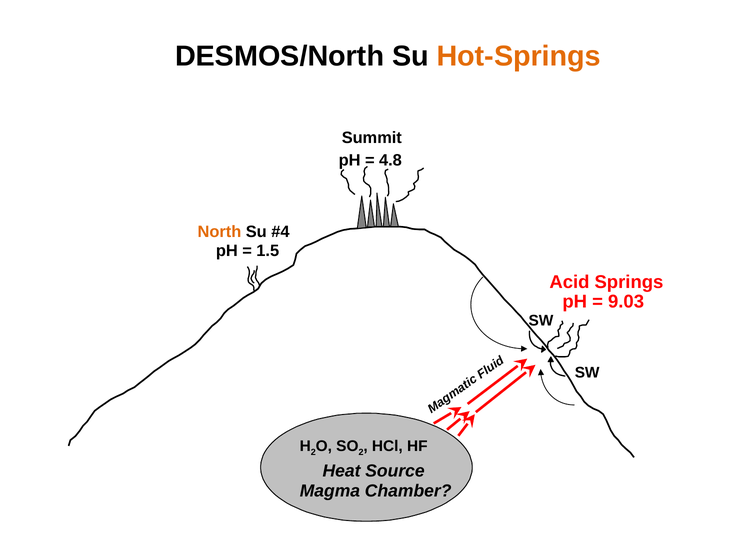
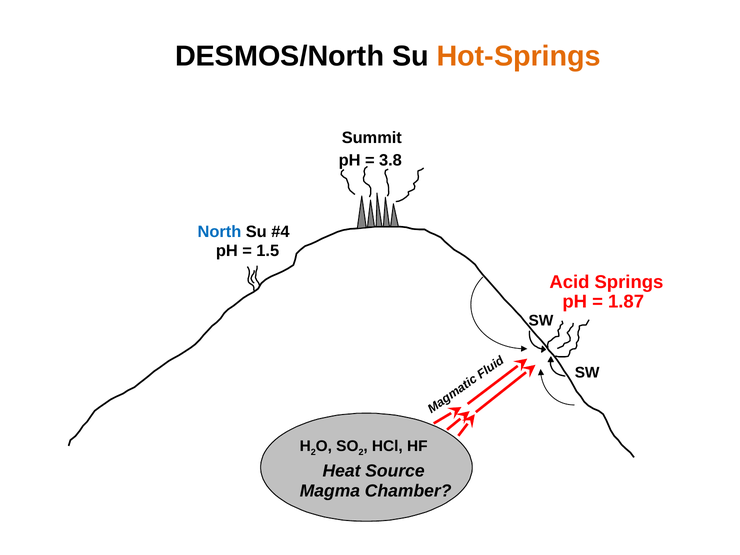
4.8: 4.8 -> 3.8
North colour: orange -> blue
9.03: 9.03 -> 1.87
